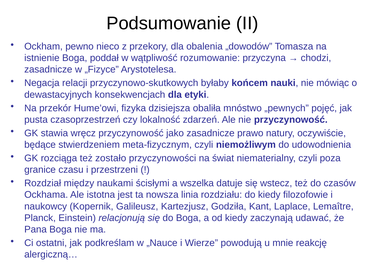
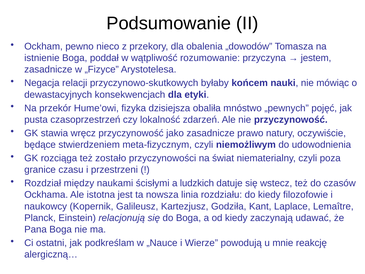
chodzi: chodzi -> jestem
wszelka: wszelka -> ludzkich
